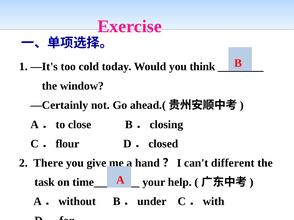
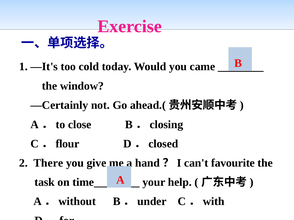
think: think -> came
different: different -> favourite
